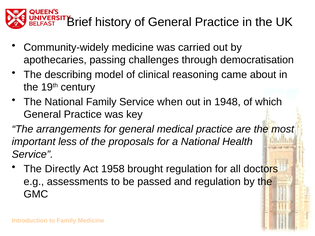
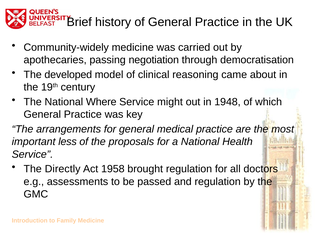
challenges: challenges -> negotiation
describing: describing -> developed
National Family: Family -> Where
when: when -> might
